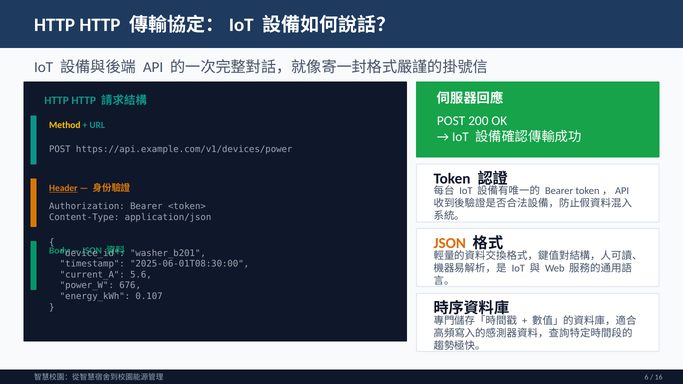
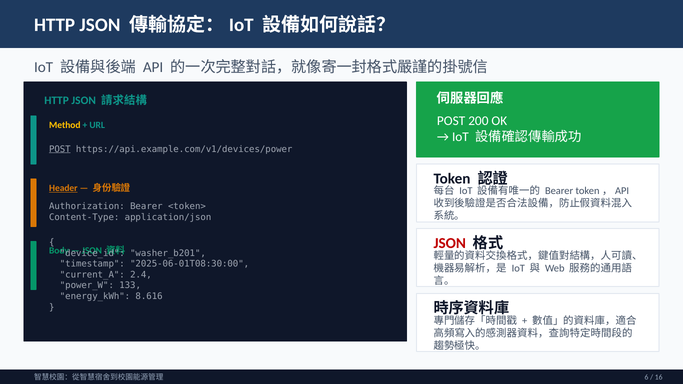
HTTP at (100, 25): HTTP -> JSON
HTTP at (84, 100): HTTP -> JSON
POST at (60, 149) underline: none -> present
JSON at (450, 244) colour: orange -> red
5.6: 5.6 -> 2.4
676: 676 -> 133
0.107: 0.107 -> 8.616
